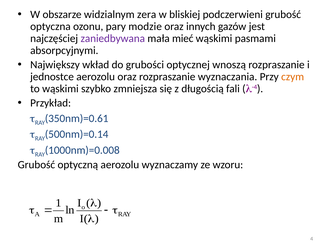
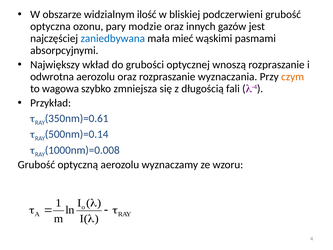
zera: zera -> ilość
zaniedbywana colour: purple -> blue
jednostce: jednostce -> odwrotna
to wąskimi: wąskimi -> wagowa
